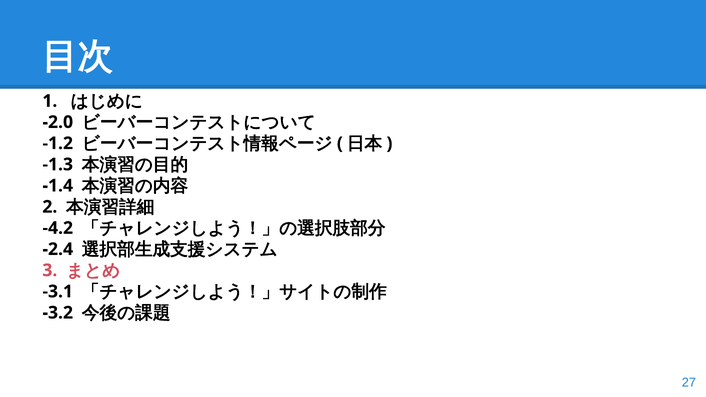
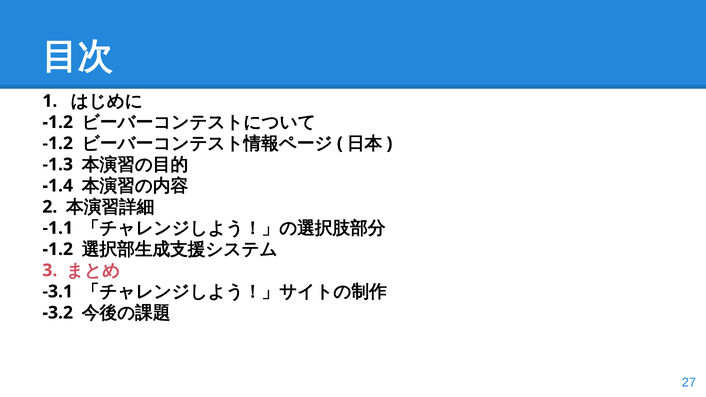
-2.0 at (58, 122): -2.0 -> -1.2
-4.2: -4.2 -> -1.1
-2.4 at (58, 249): -2.4 -> -1.2
